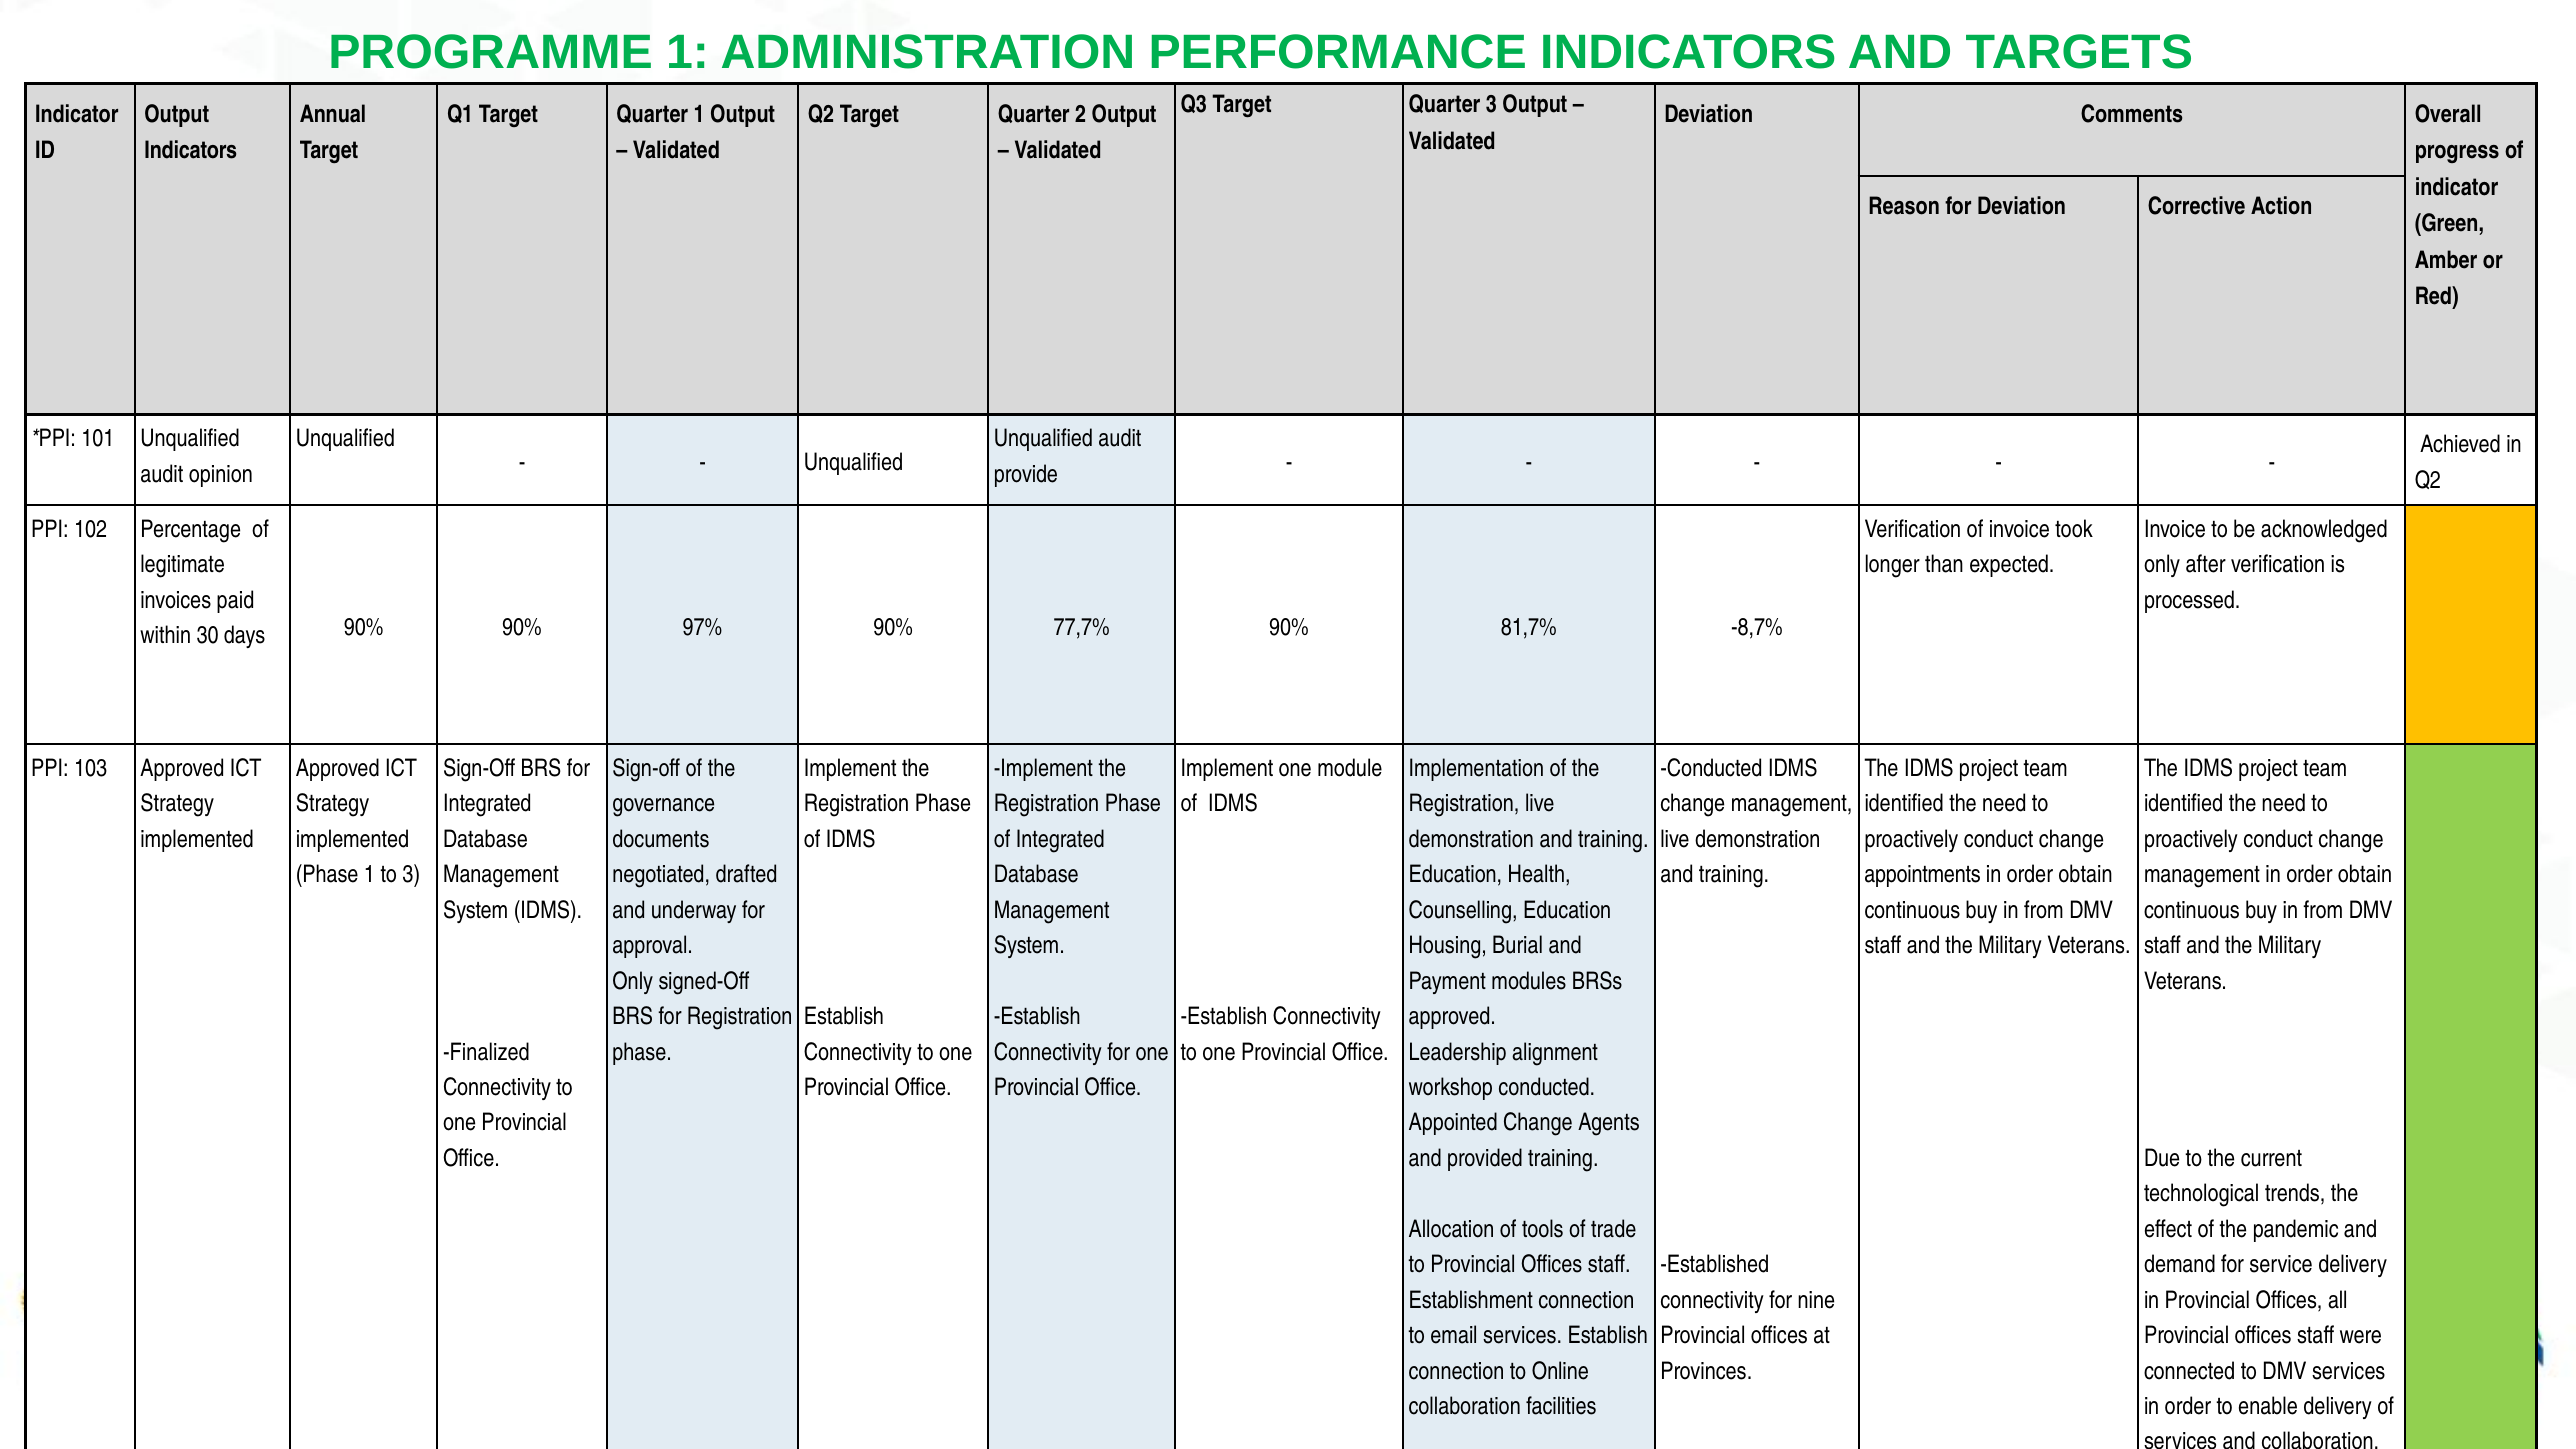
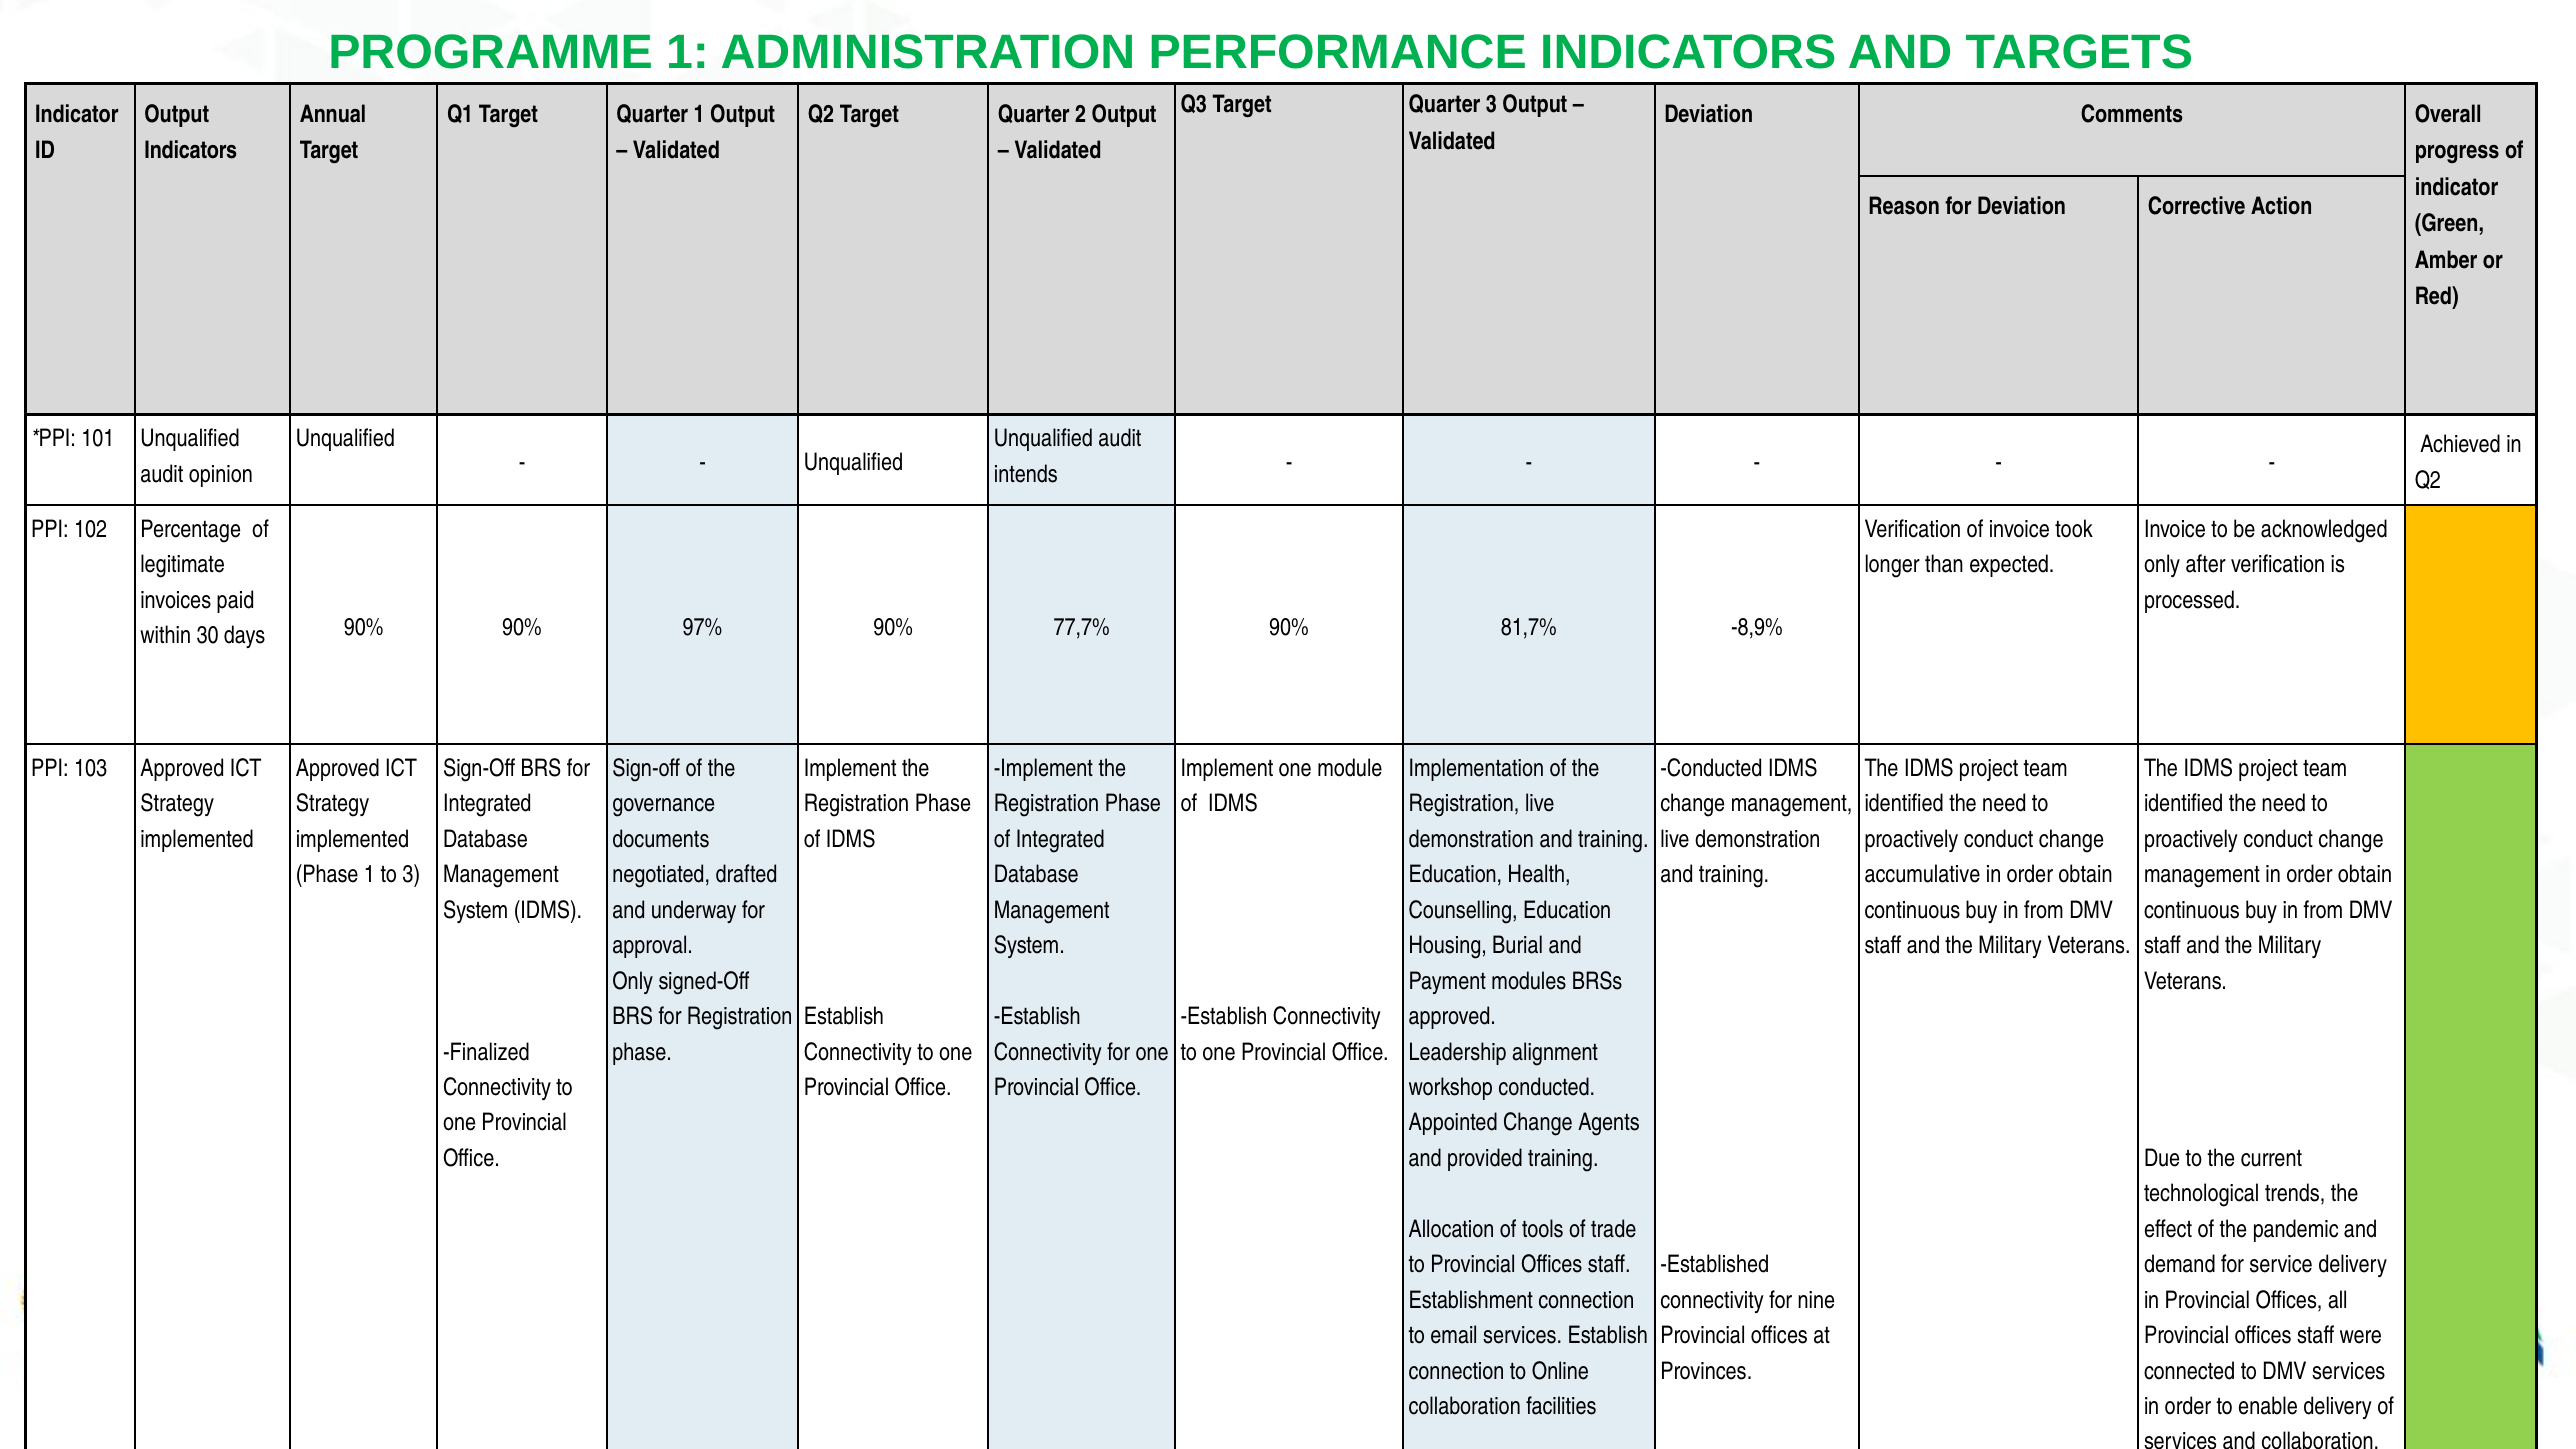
provide: provide -> intends
-8,7%: -8,7% -> -8,9%
appointments: appointments -> accumulative
